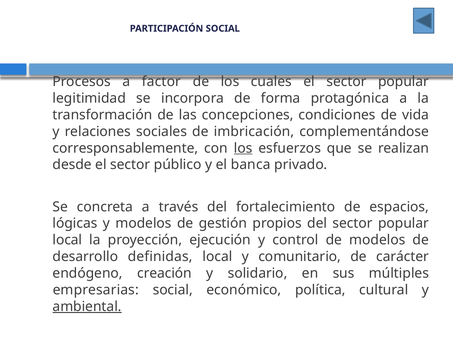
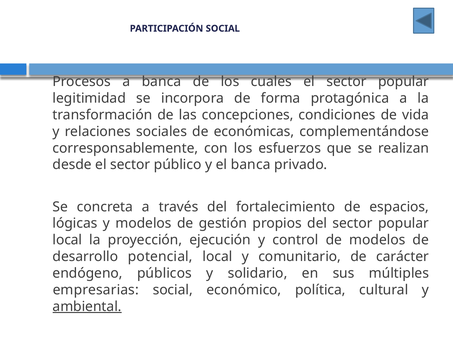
a factor: factor -> banca
imbricación: imbricación -> económicas
los at (243, 148) underline: present -> none
definidas: definidas -> potencial
creación: creación -> públicos
